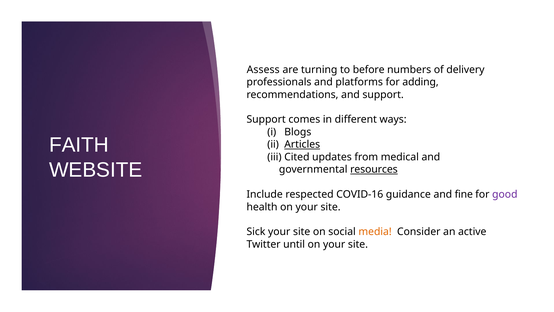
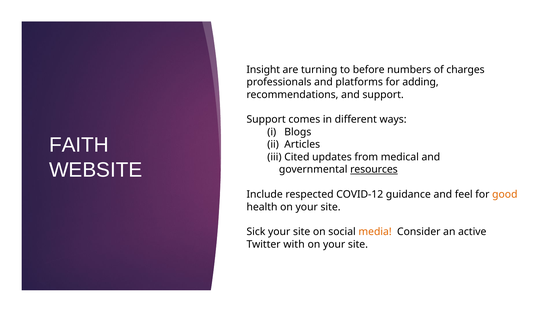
Assess: Assess -> Insight
delivery: delivery -> charges
Articles underline: present -> none
COVID-16: COVID-16 -> COVID-12
fine: fine -> feel
good colour: purple -> orange
until: until -> with
